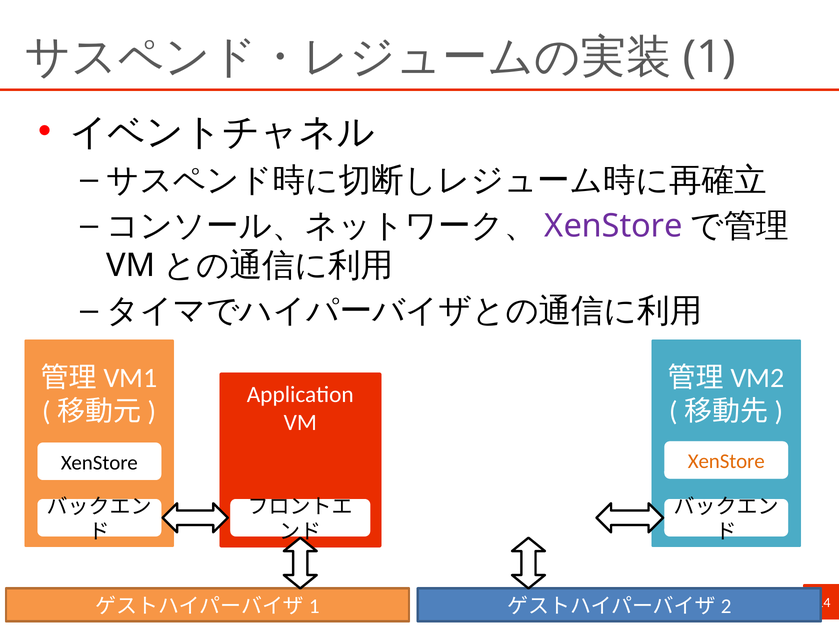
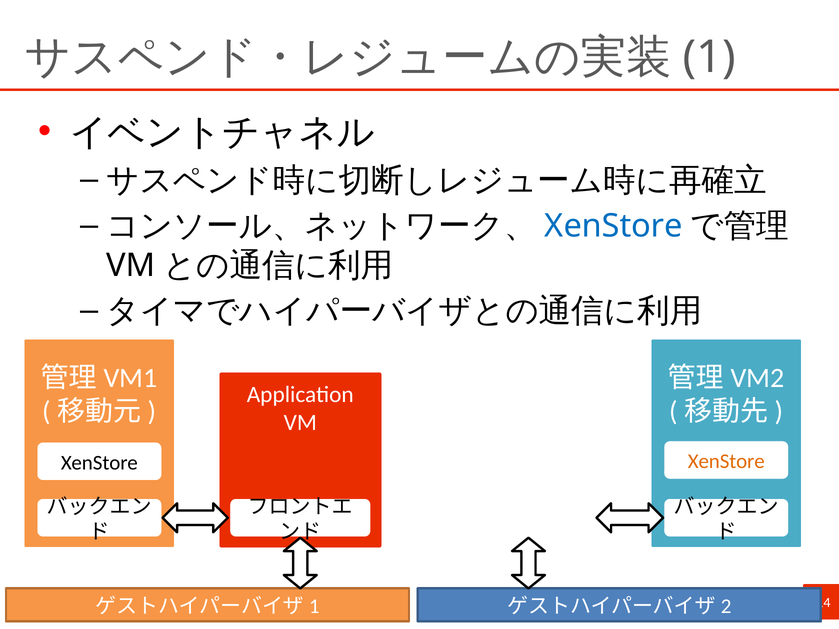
XenStore at (614, 226) colour: purple -> blue
